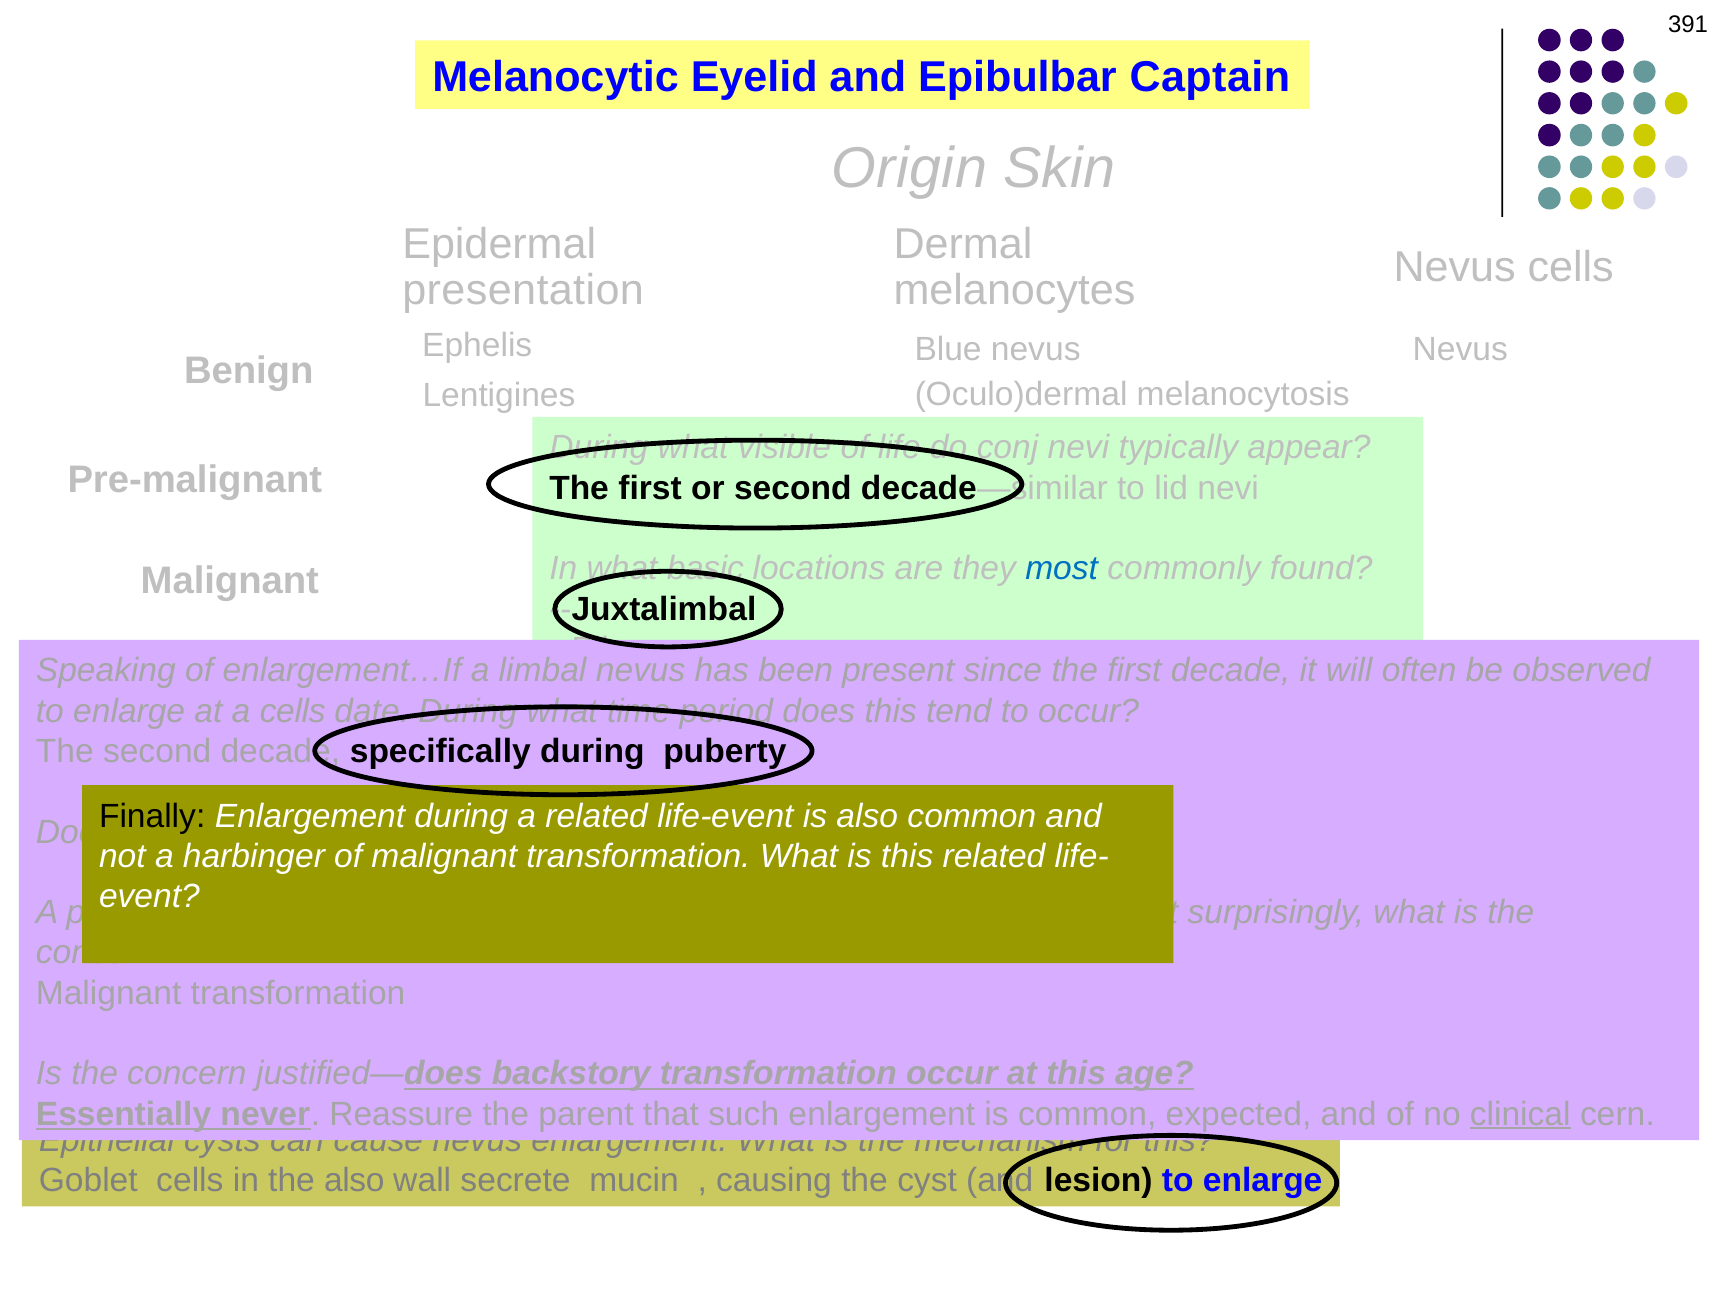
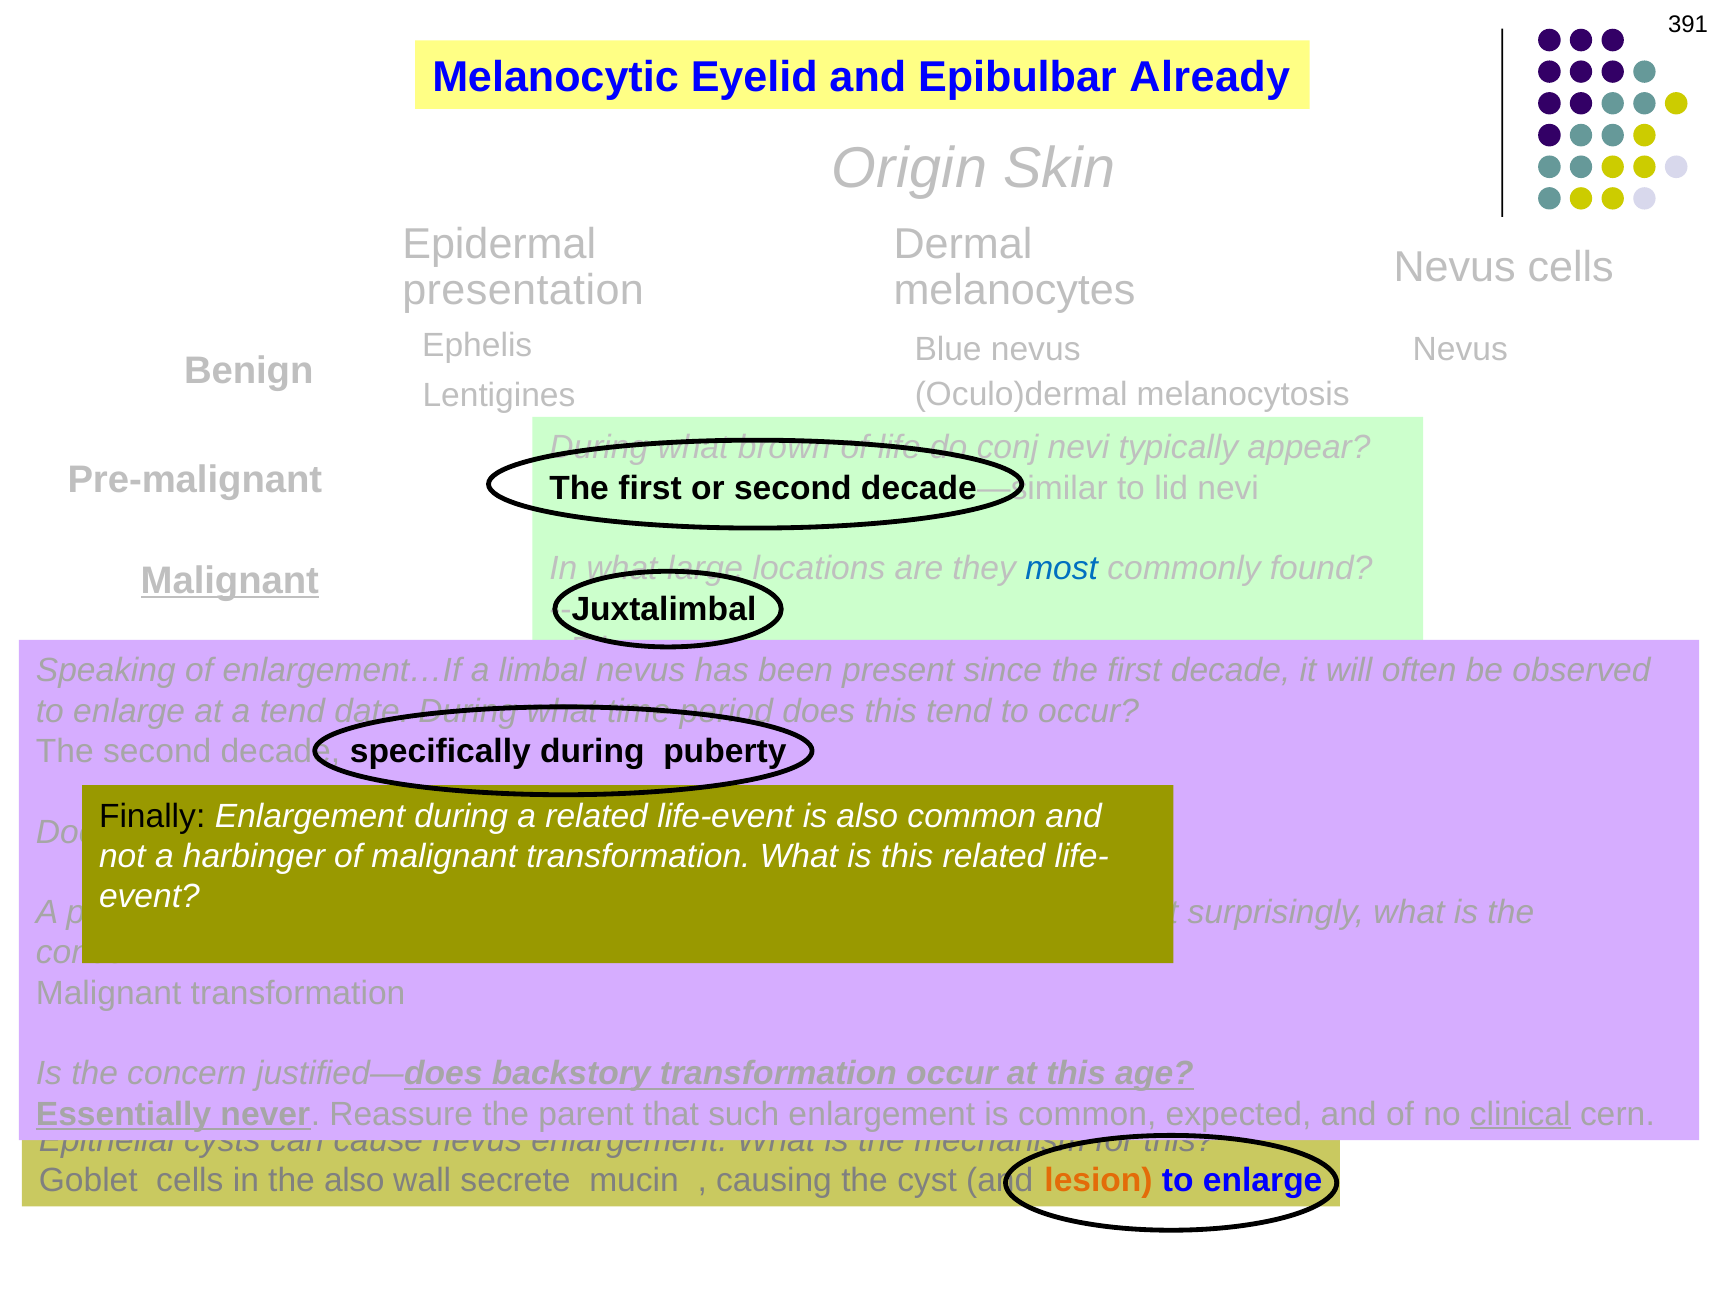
Captain: Captain -> Already
visible: visible -> brown
basic: basic -> large
Malignant at (230, 580) underline: none -> present
a cells: cells -> tend
lesion colour: black -> orange
